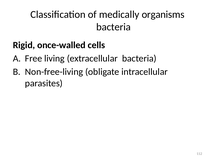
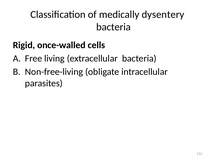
organisms: organisms -> dysentery
